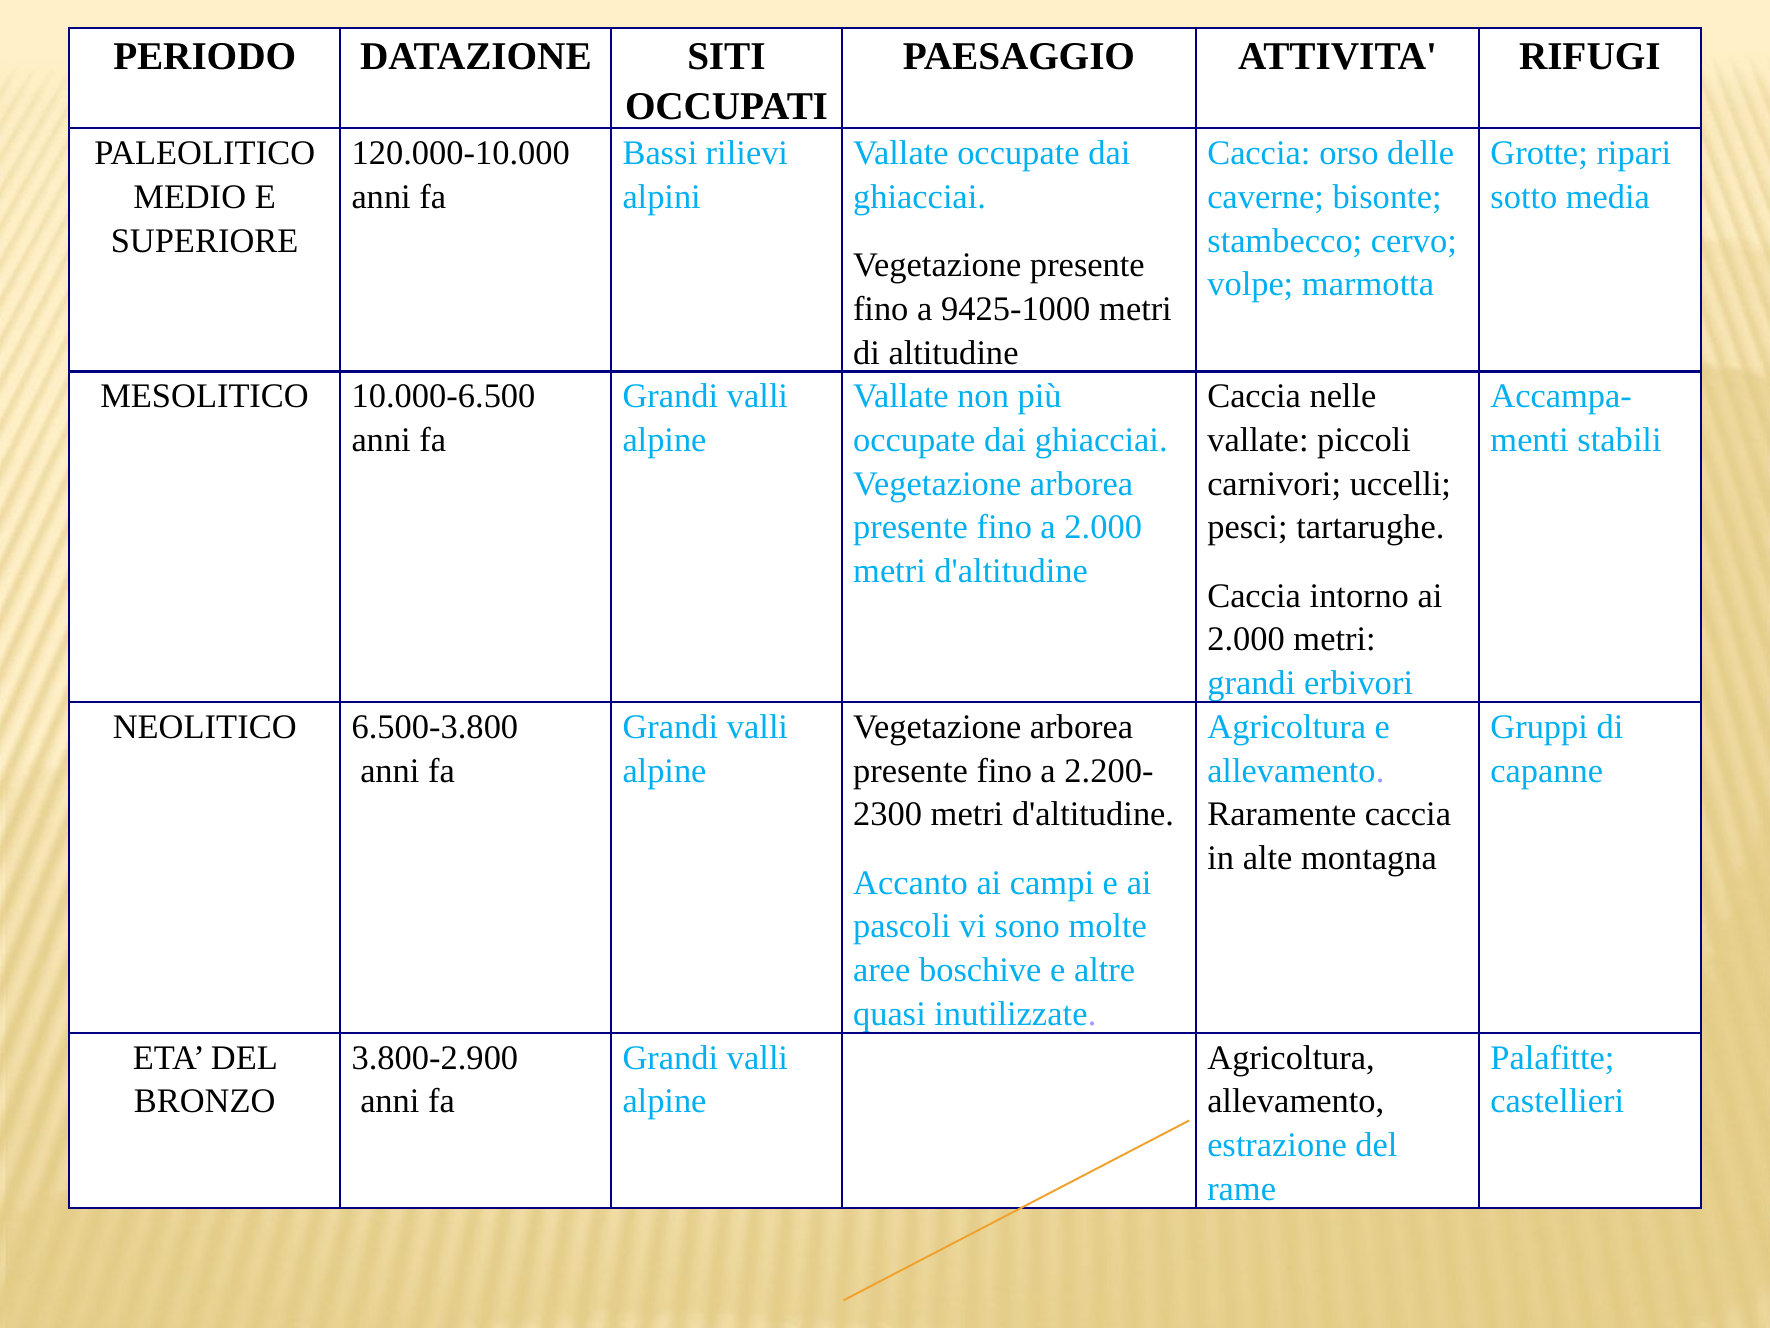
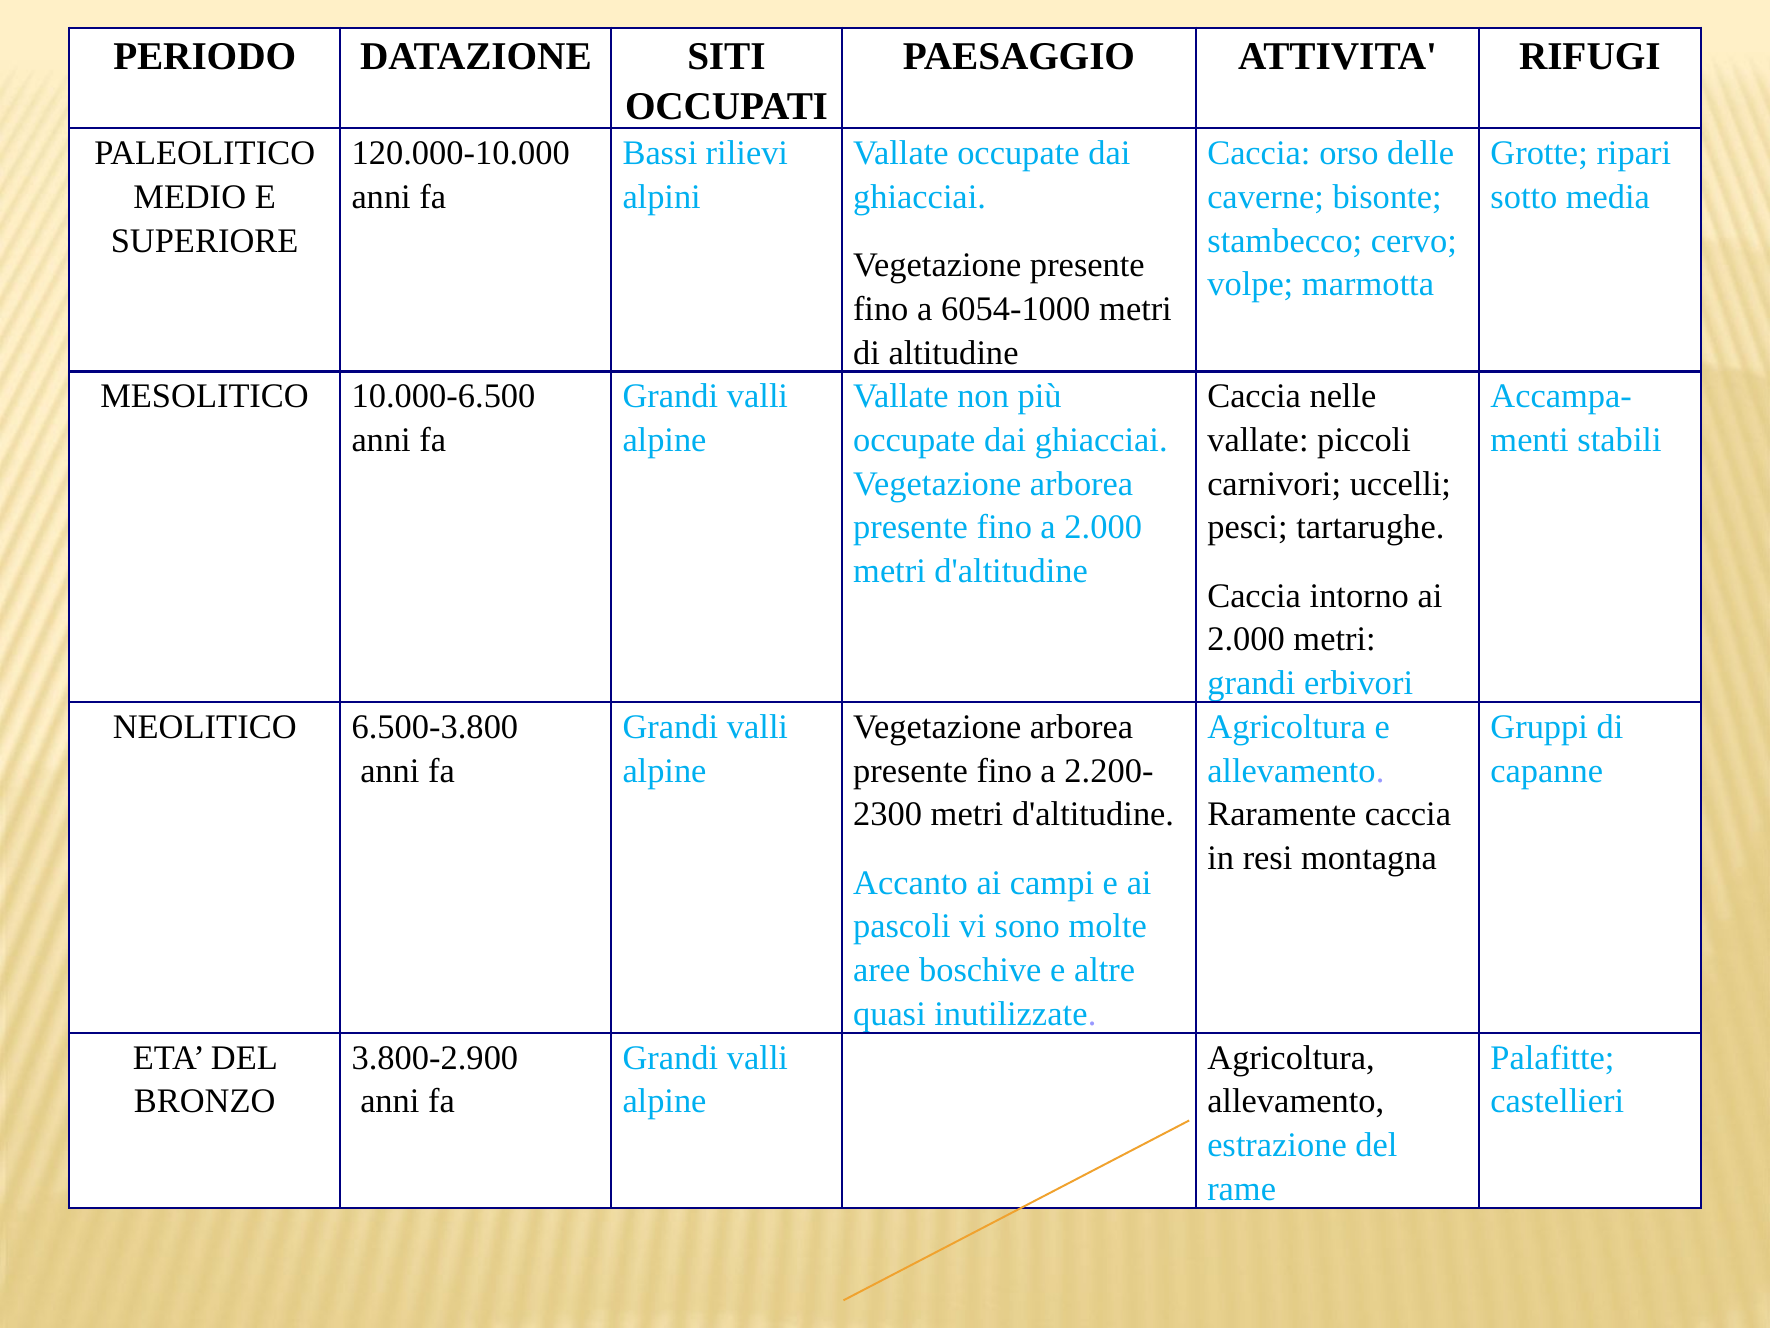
9425-1000: 9425-1000 -> 6054-1000
alte: alte -> resi
